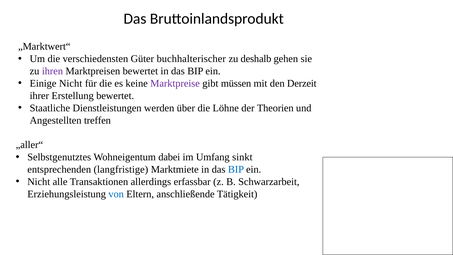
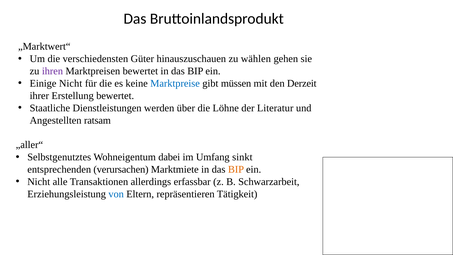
buchhalterischer: buchhalterischer -> hinauszuschauen
deshalb: deshalb -> wählen
Marktpreise colour: purple -> blue
Theorien: Theorien -> Literatur
treffen: treffen -> ratsam
langfristige: langfristige -> verursachen
BIP at (236, 169) colour: blue -> orange
anschließende: anschließende -> repräsentieren
